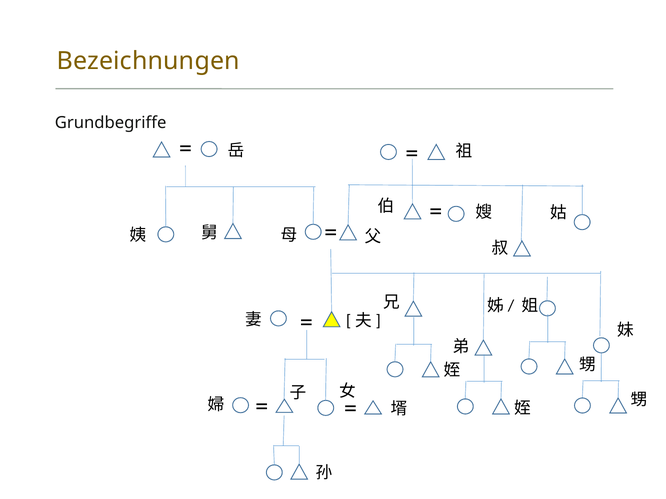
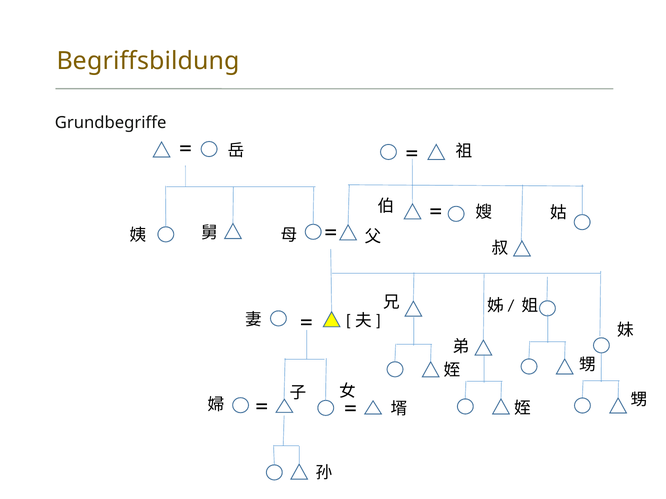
Bezeichnungen: Bezeichnungen -> Begriffsbildung
